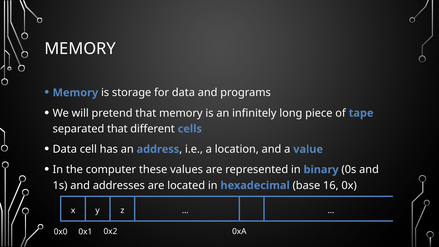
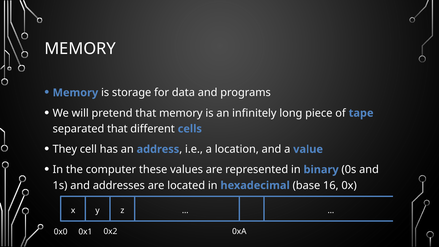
Data at (65, 149): Data -> They
